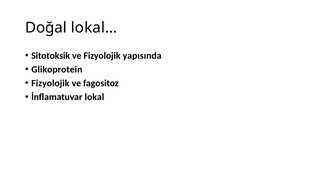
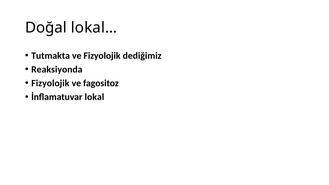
Sitotoksik: Sitotoksik -> Tutmakta
yapısında: yapısında -> dediğimiz
Glikoprotein: Glikoprotein -> Reaksiyonda
